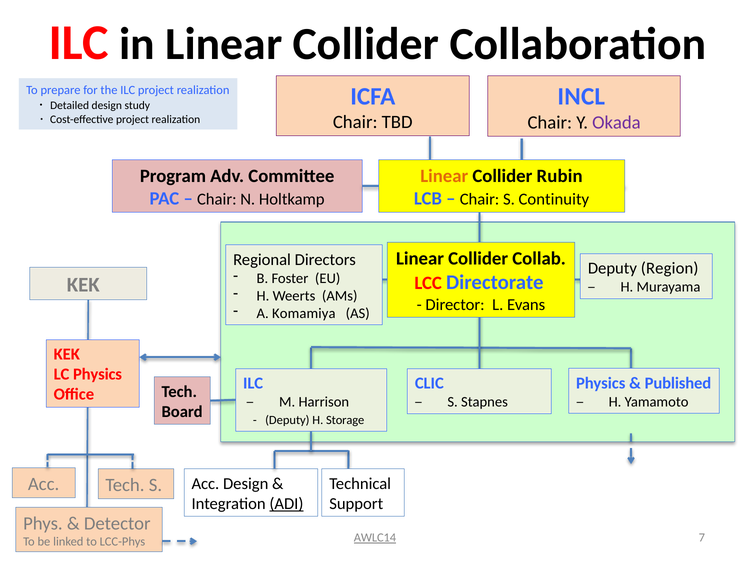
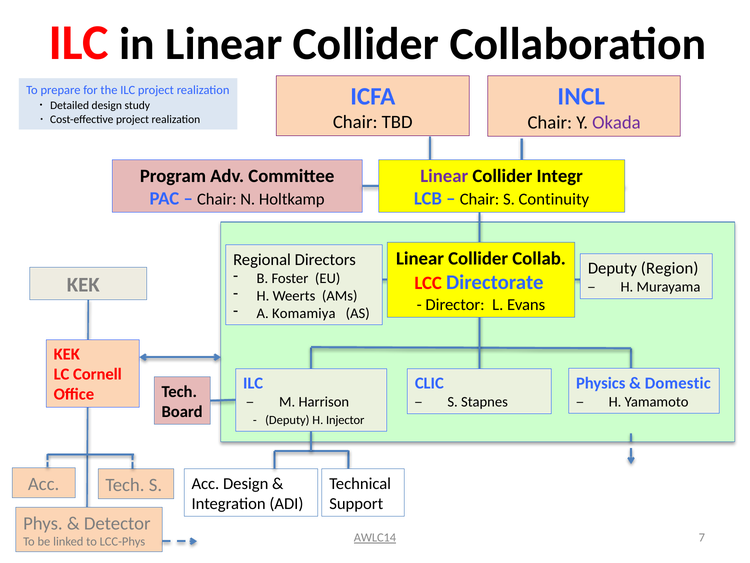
Linear at (444, 176) colour: orange -> purple
Rubin: Rubin -> Integr
LC Physics: Physics -> Cornell
Published: Published -> Domestic
Storage: Storage -> Injector
ADI underline: present -> none
